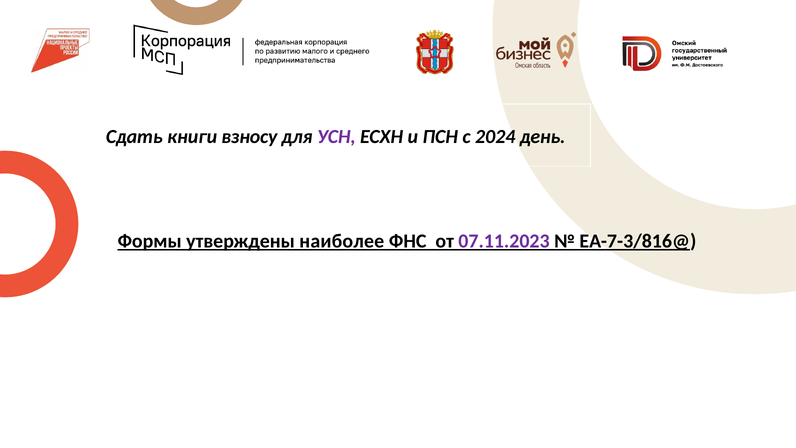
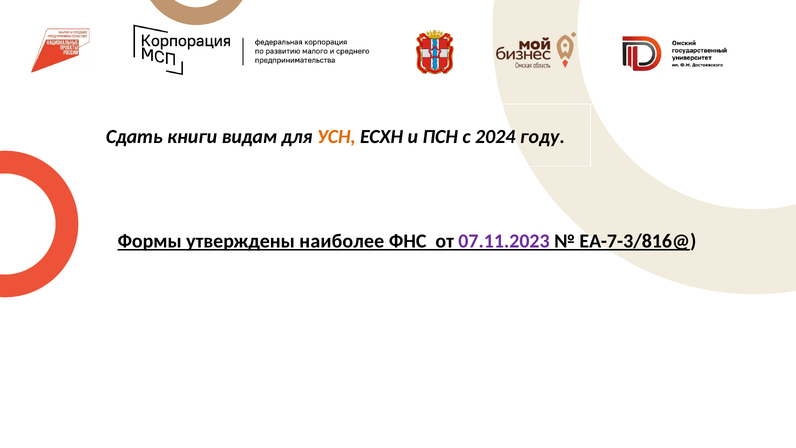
взносу: взносу -> видам
УСН colour: purple -> orange
день: день -> году
